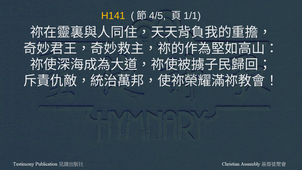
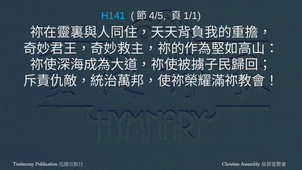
H141 colour: yellow -> light blue
